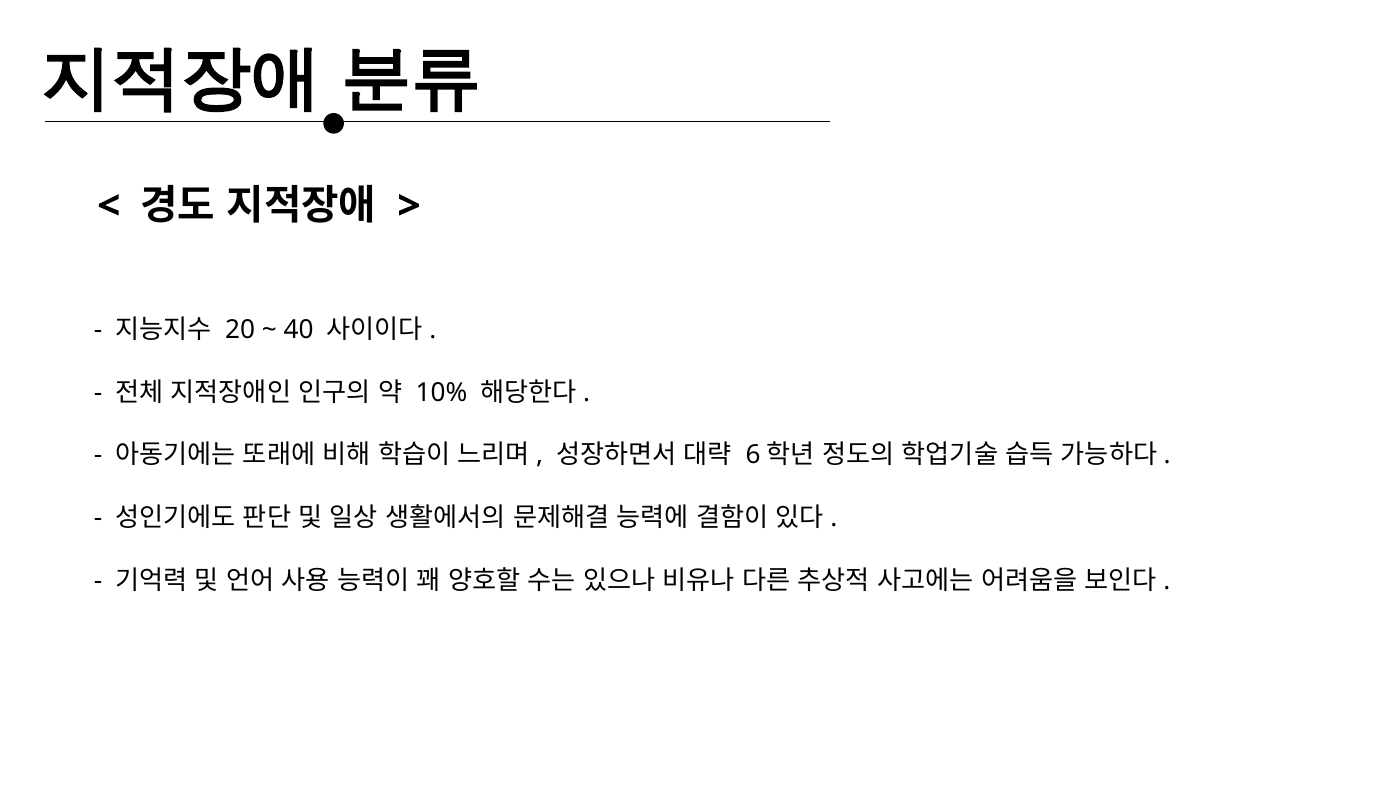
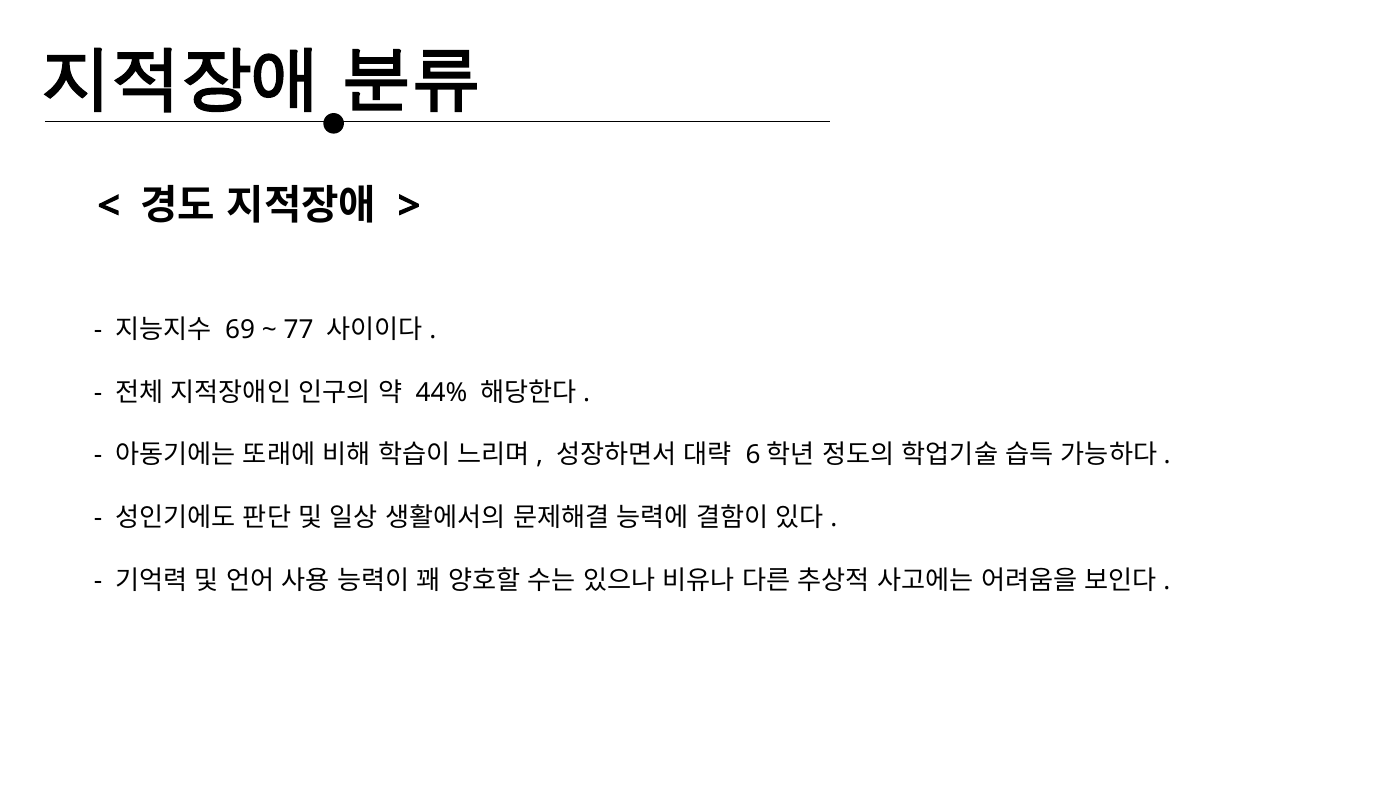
20: 20 -> 69
40: 40 -> 77
10%: 10% -> 44%
